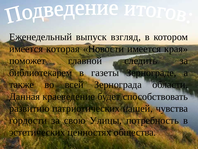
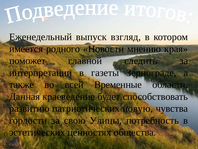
которая: которая -> родного
Новости имеется: имеется -> мнению
библиотекарем: библиотекарем -> интерпретации
Зернограда: Зернограда -> Временные
нашей: нашей -> новую
